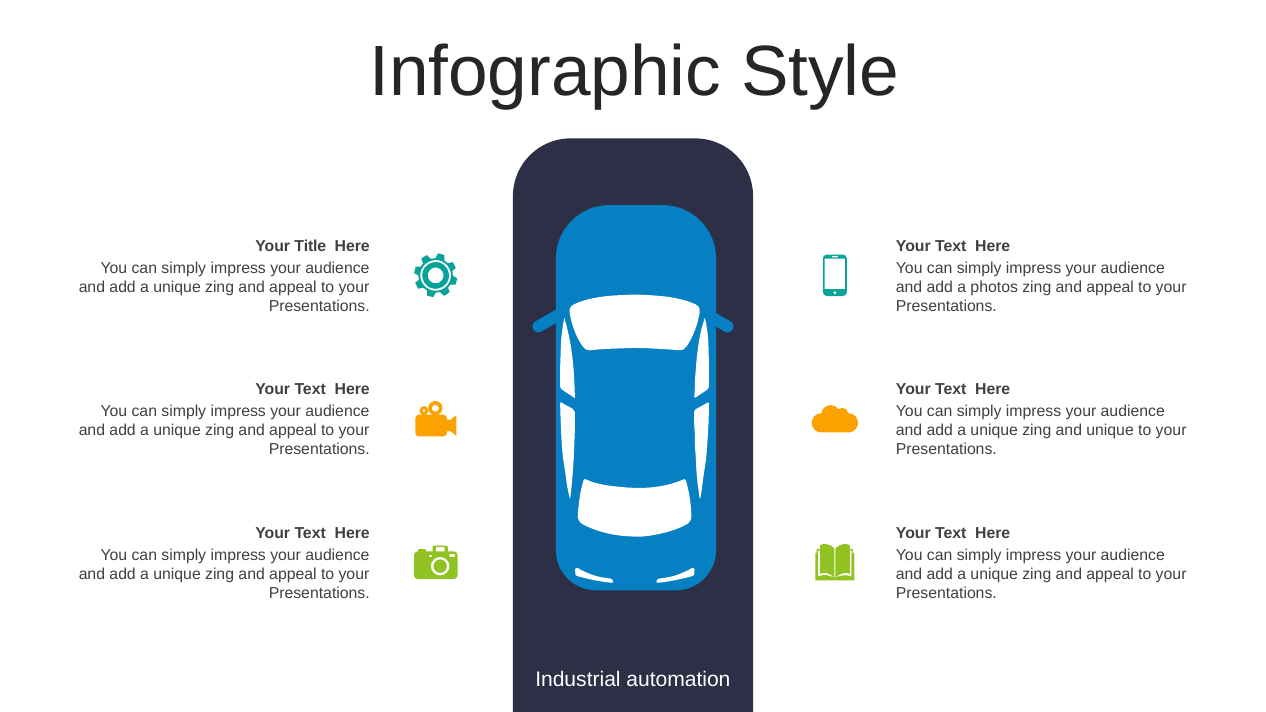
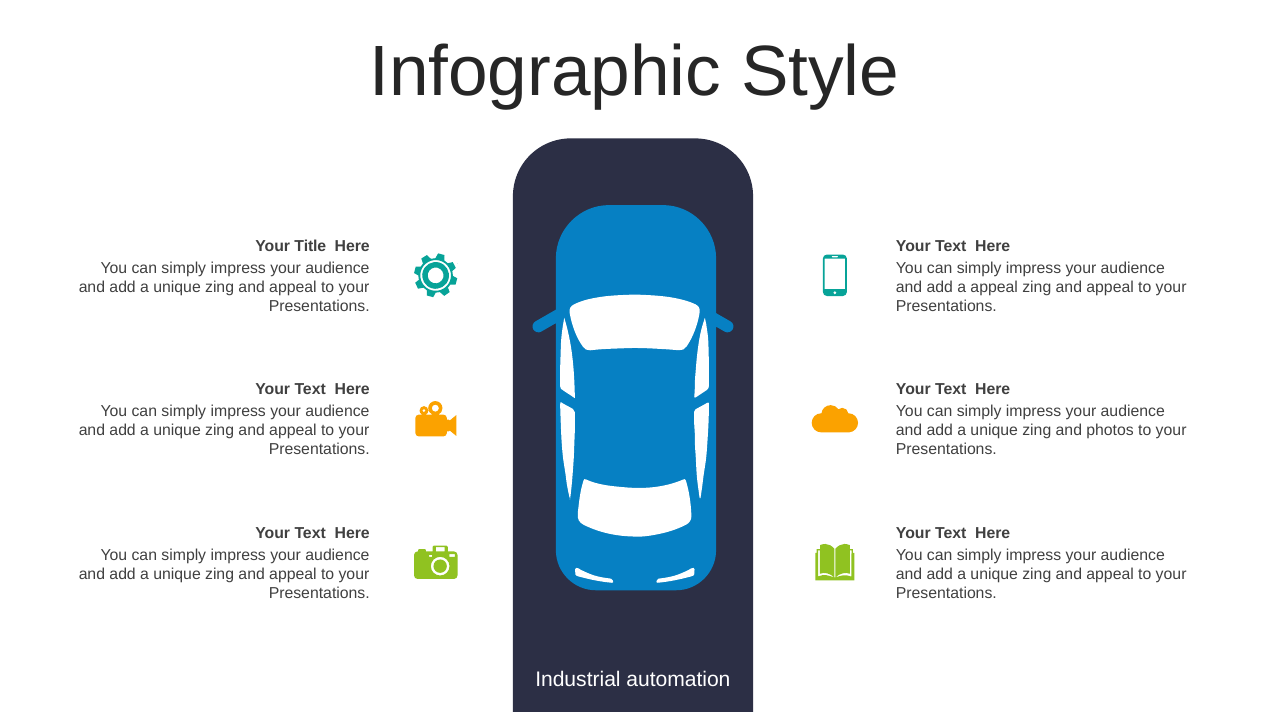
a photos: photos -> appeal
and unique: unique -> photos
